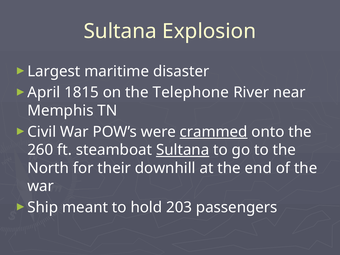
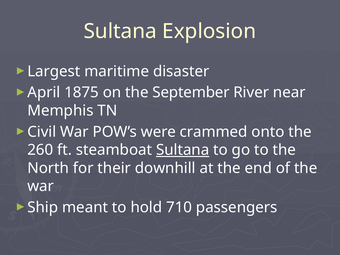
1815: 1815 -> 1875
Telephone: Telephone -> September
crammed underline: present -> none
203: 203 -> 710
